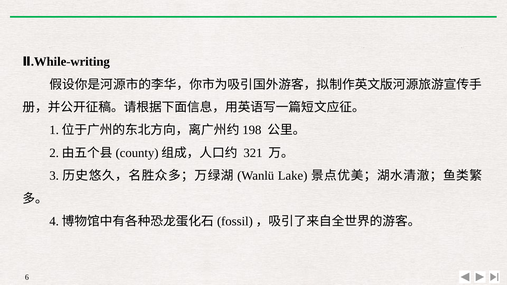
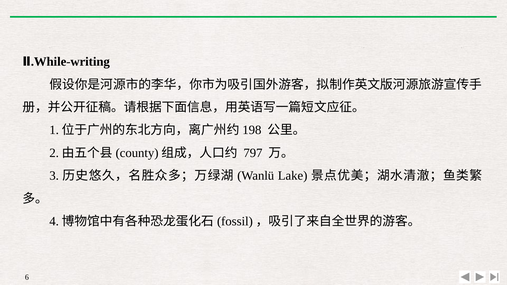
321: 321 -> 797
